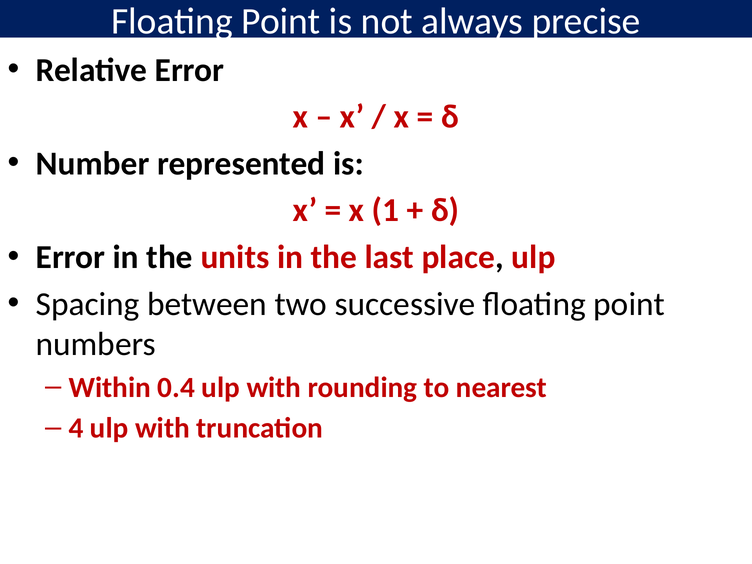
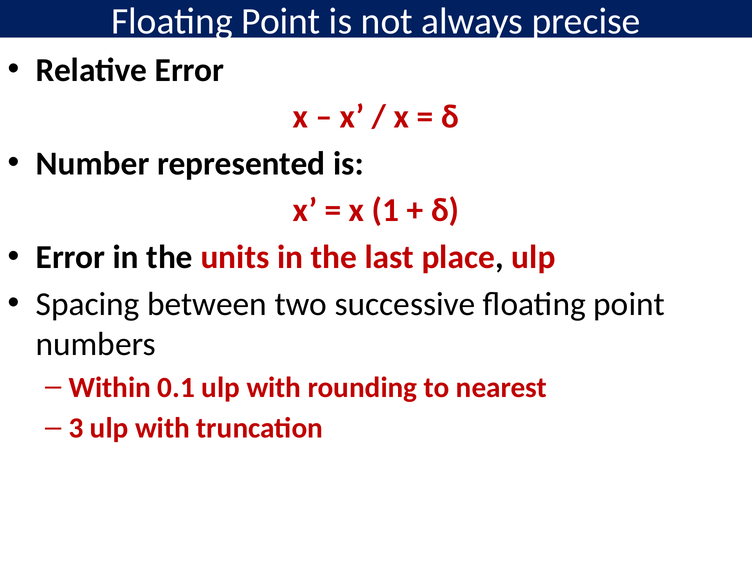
0.4: 0.4 -> 0.1
4: 4 -> 3
